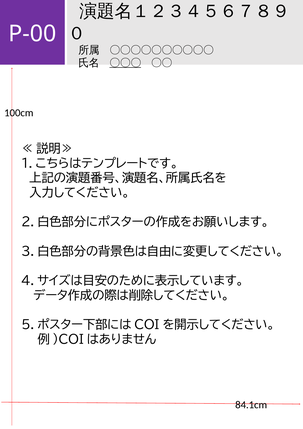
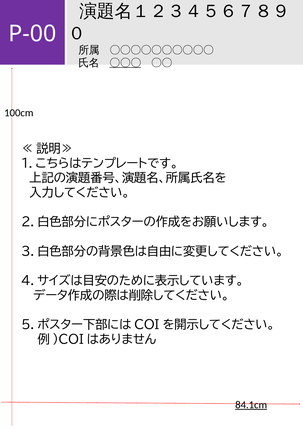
84.1cm underline: none -> present
